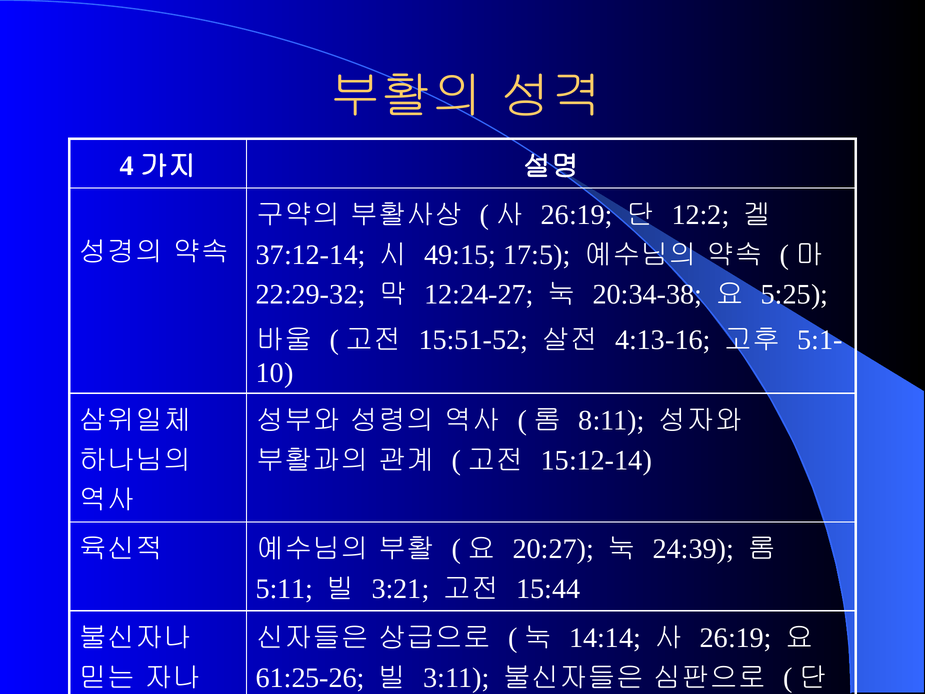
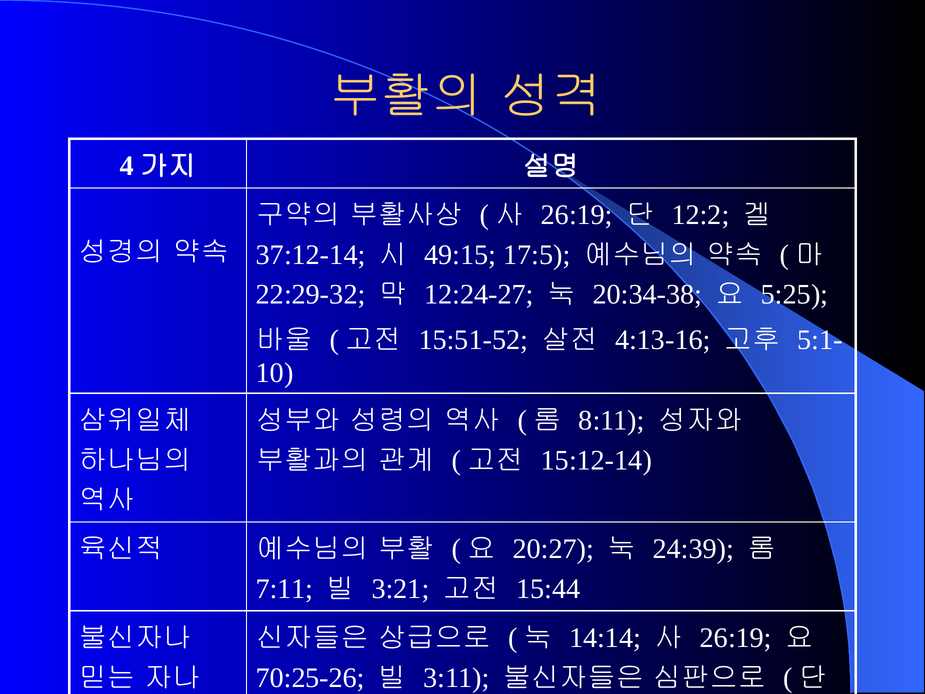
5:11: 5:11 -> 7:11
61:25-26: 61:25-26 -> 70:25-26
